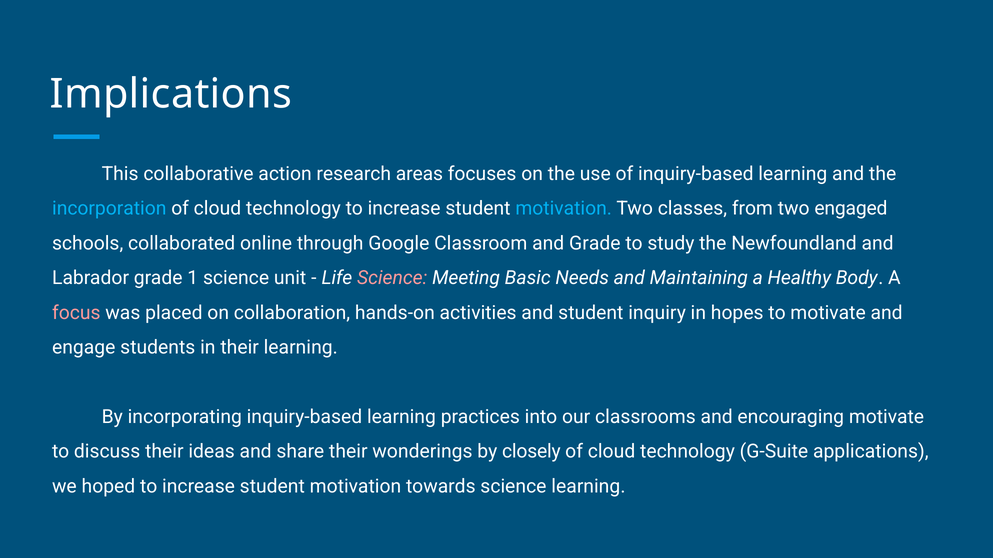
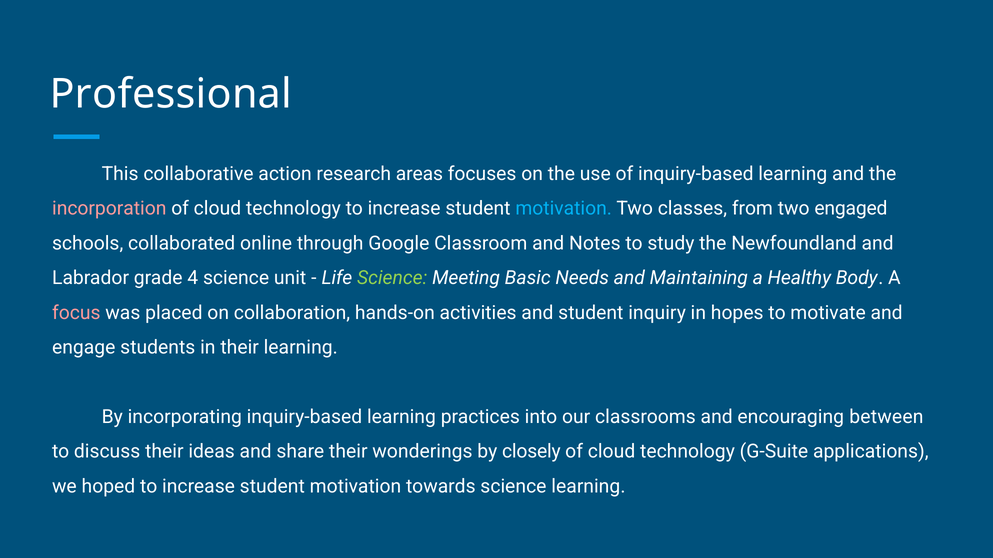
Implications: Implications -> Professional
incorporation colour: light blue -> pink
and Grade: Grade -> Notes
1: 1 -> 4
Science at (392, 278) colour: pink -> light green
encouraging motivate: motivate -> between
